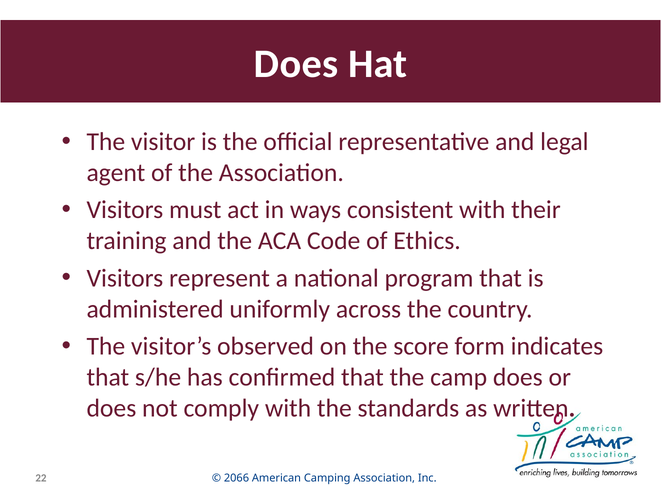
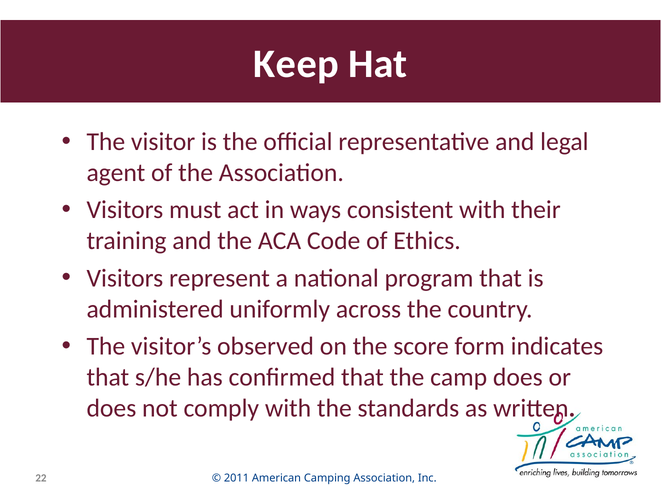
Does at (296, 64): Does -> Keep
2066: 2066 -> 2011
